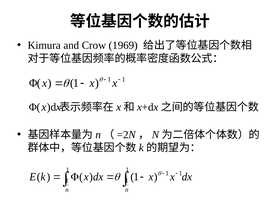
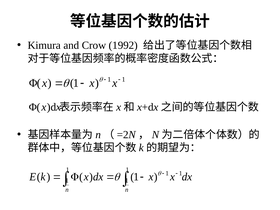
1969: 1969 -> 1992
